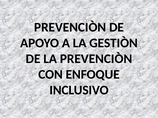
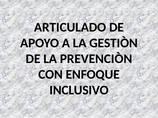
PREVENCIÒN at (70, 27): PREVENCIÒN -> ARTICULADO
